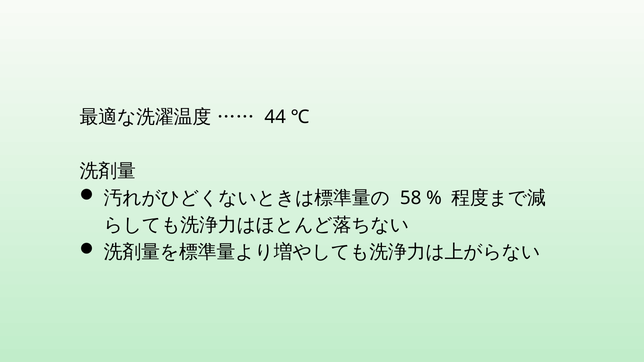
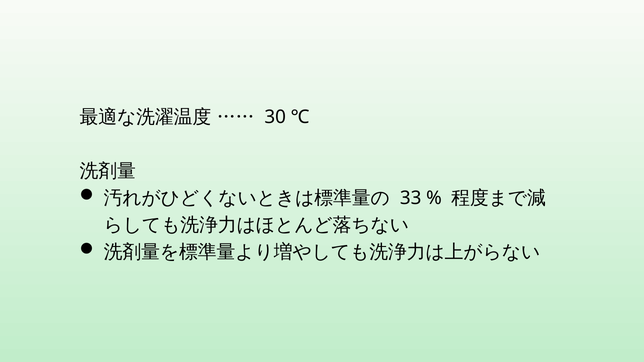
44: 44 -> 30
58: 58 -> 33
